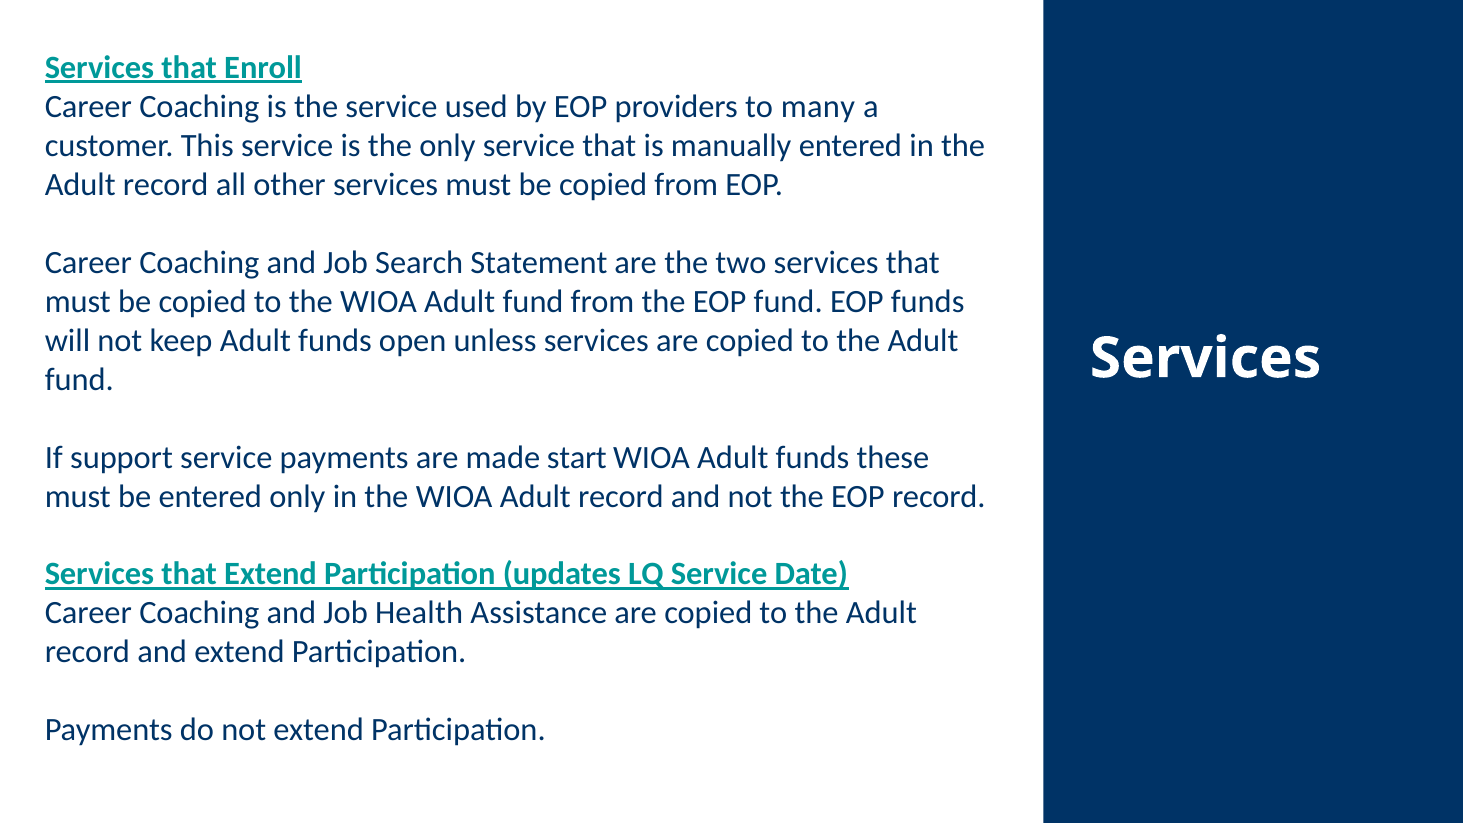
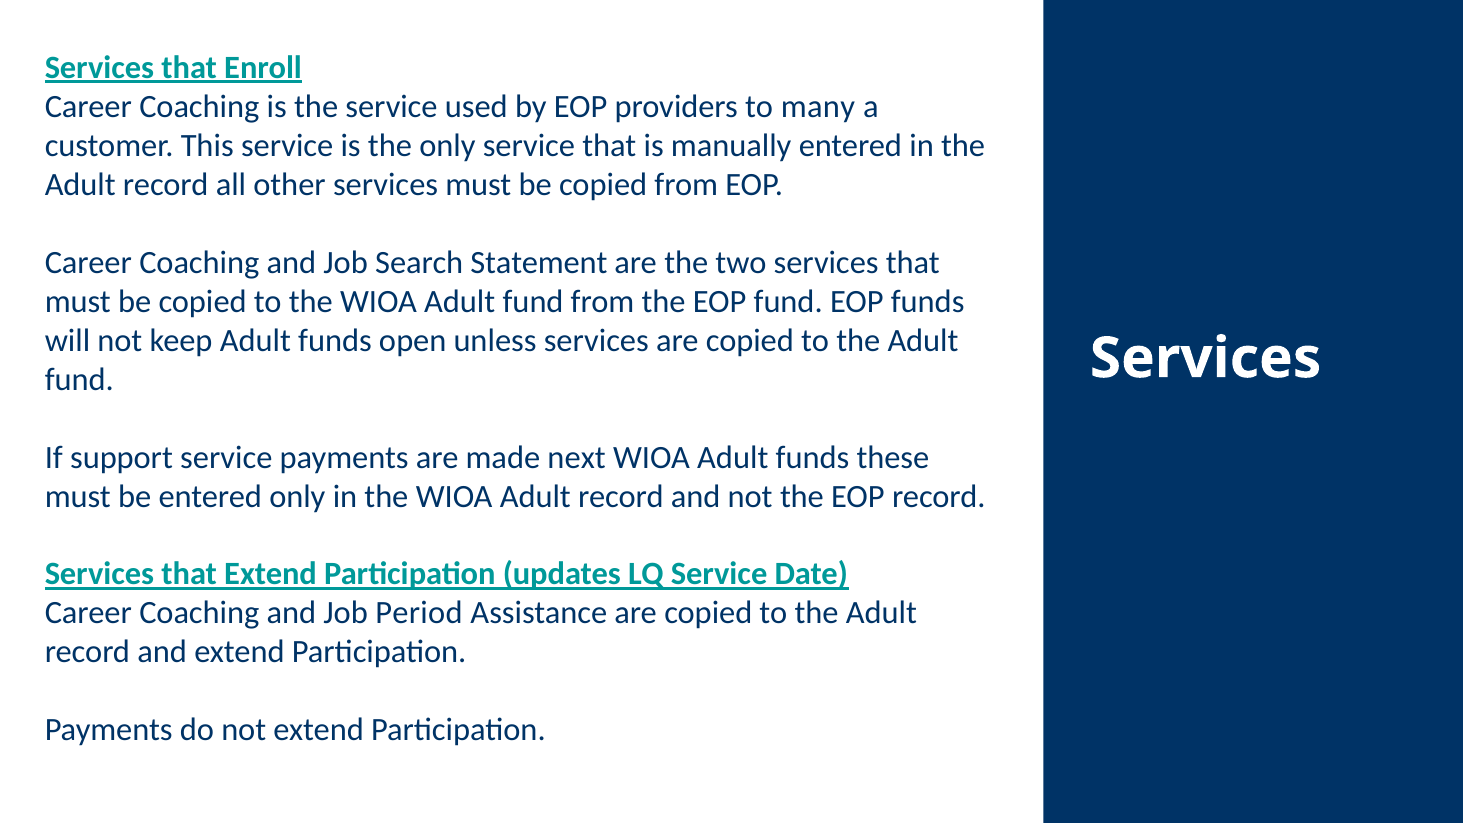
start: start -> next
Health: Health -> Period
